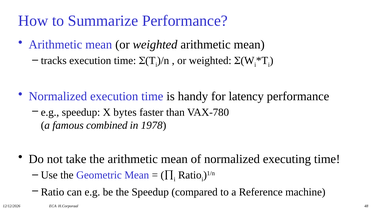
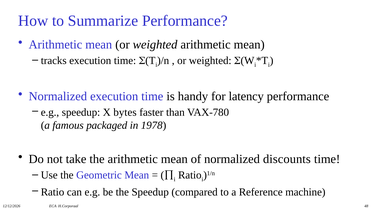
combined: combined -> packaged
executing: executing -> discounts
